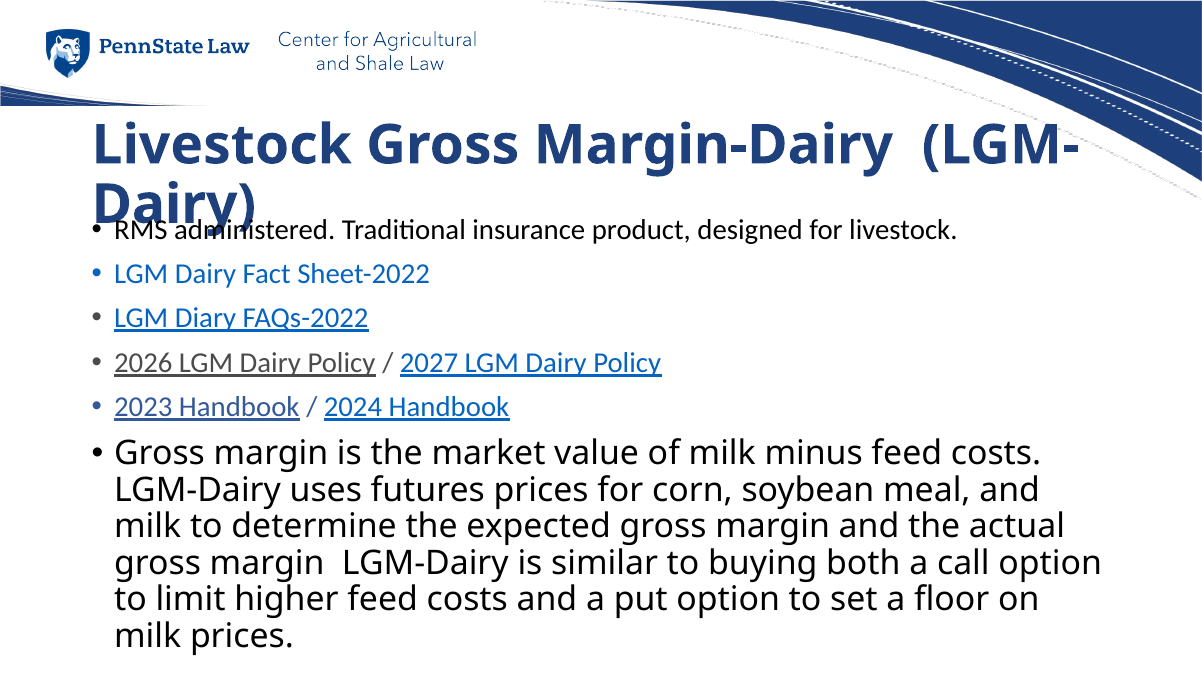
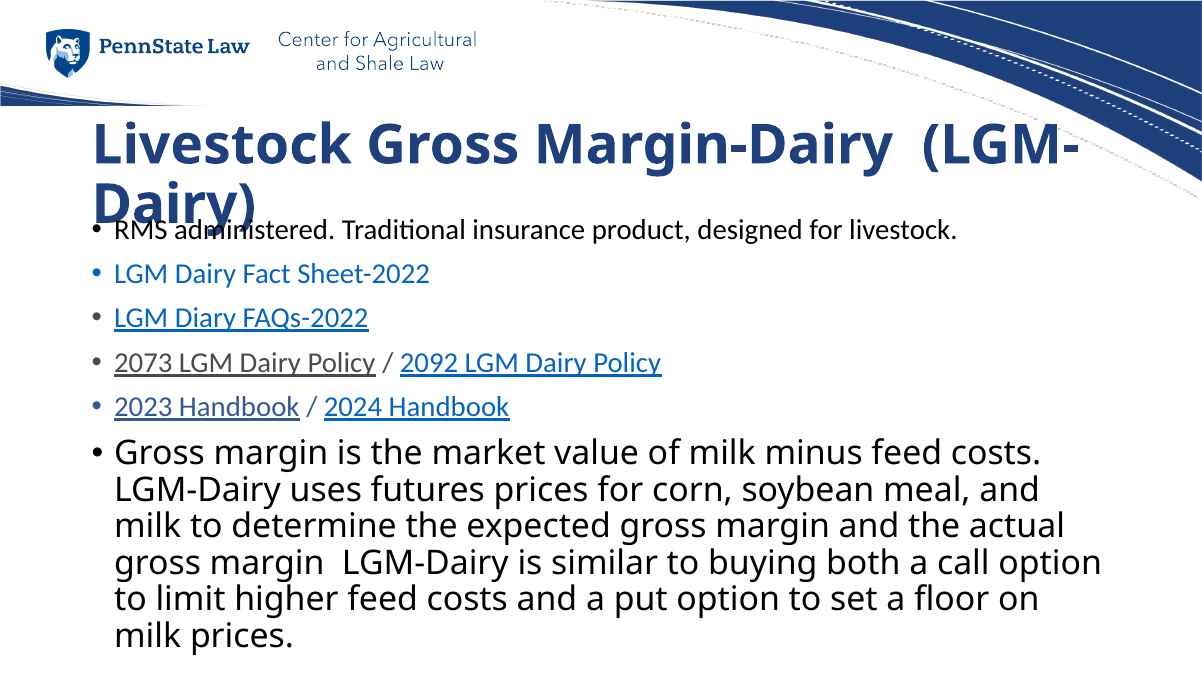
2026: 2026 -> 2073
2027: 2027 -> 2092
